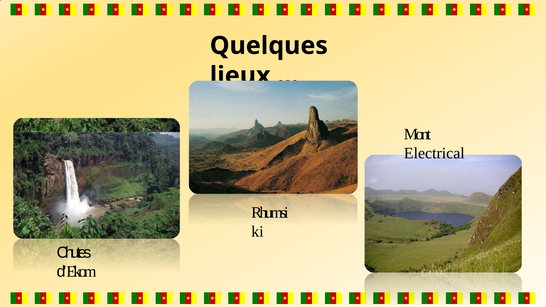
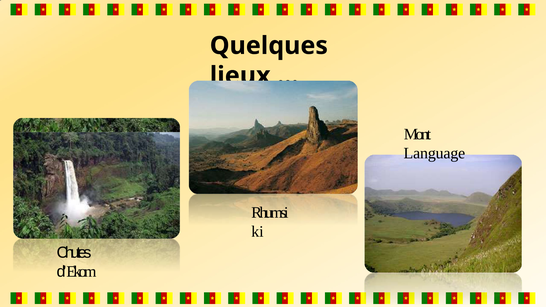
Electrical: Electrical -> Language
